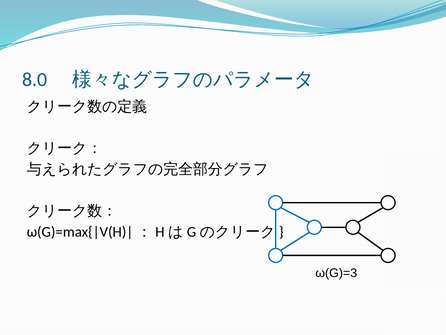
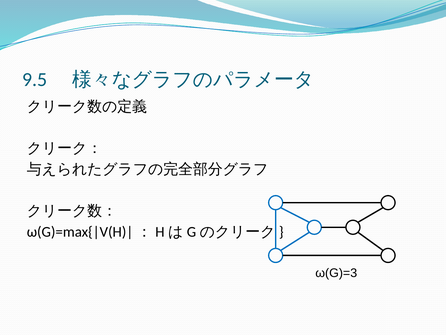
8.0: 8.0 -> 9.5
